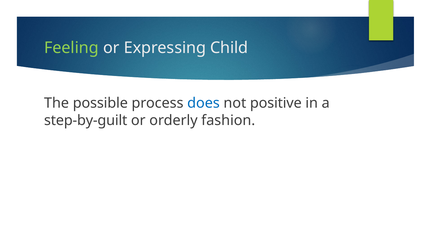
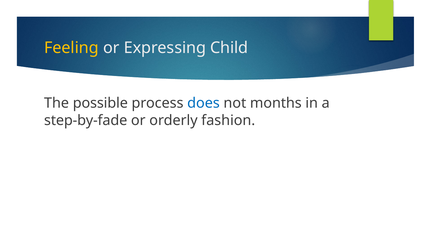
Feeling colour: light green -> yellow
positive: positive -> months
step-by-guilt: step-by-guilt -> step-by-fade
